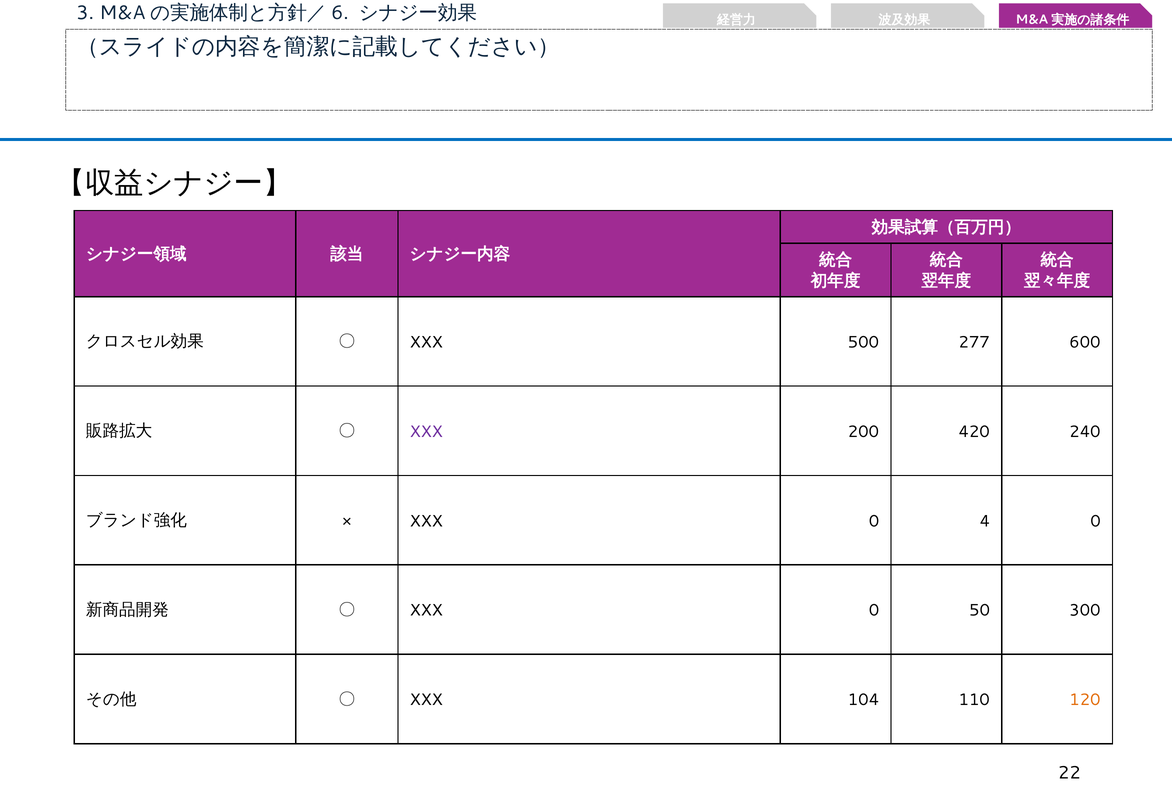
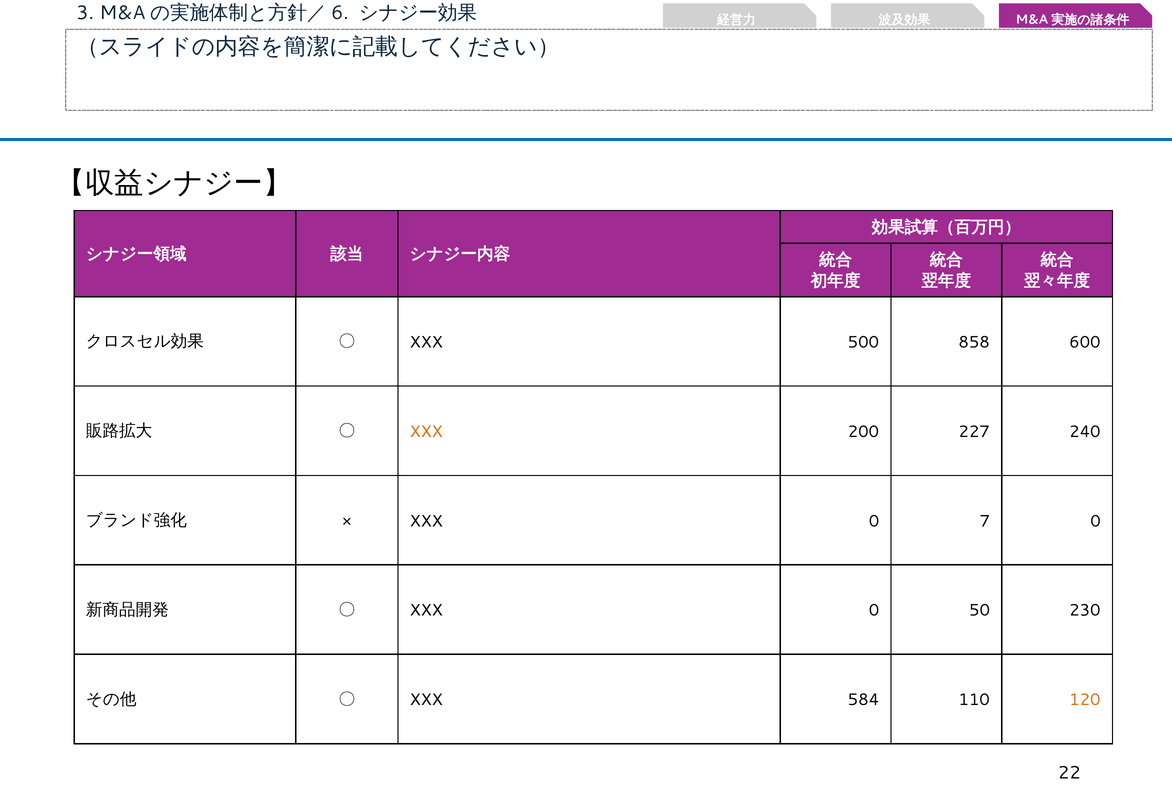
277: 277 -> 858
XXX at (426, 432) colour: purple -> orange
420: 420 -> 227
4: 4 -> 7
300: 300 -> 230
104: 104 -> 584
